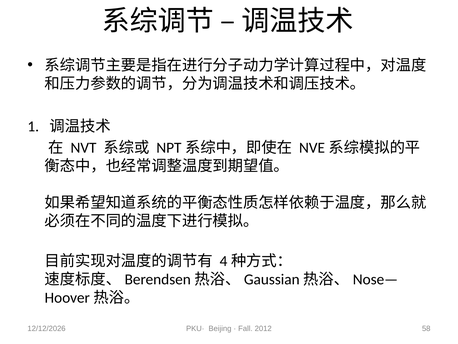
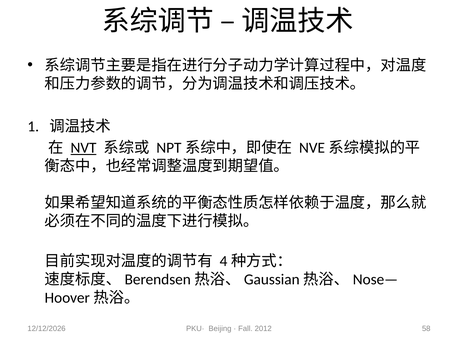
NVT underline: none -> present
